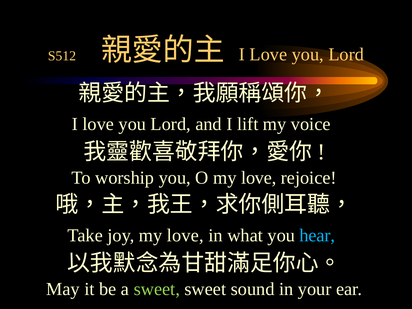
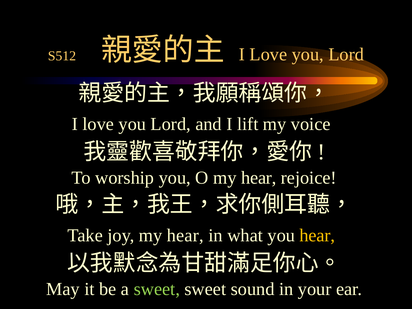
O my love: love -> hear
joy my love: love -> hear
hear at (317, 235) colour: light blue -> yellow
